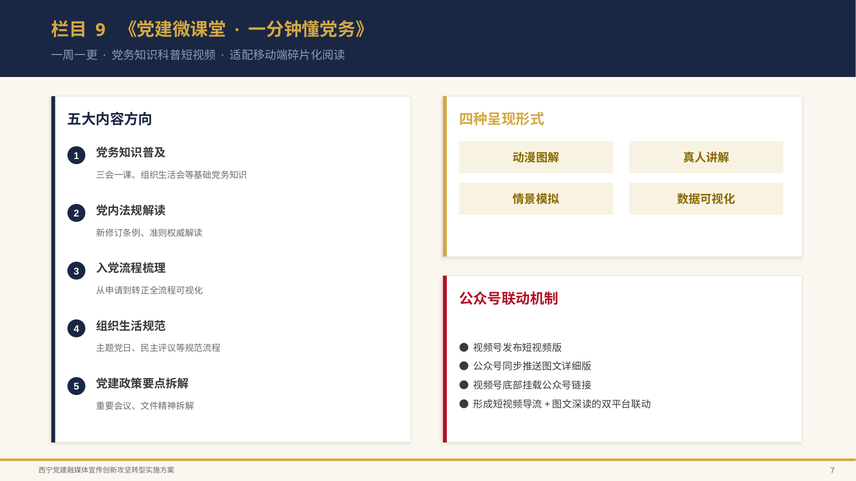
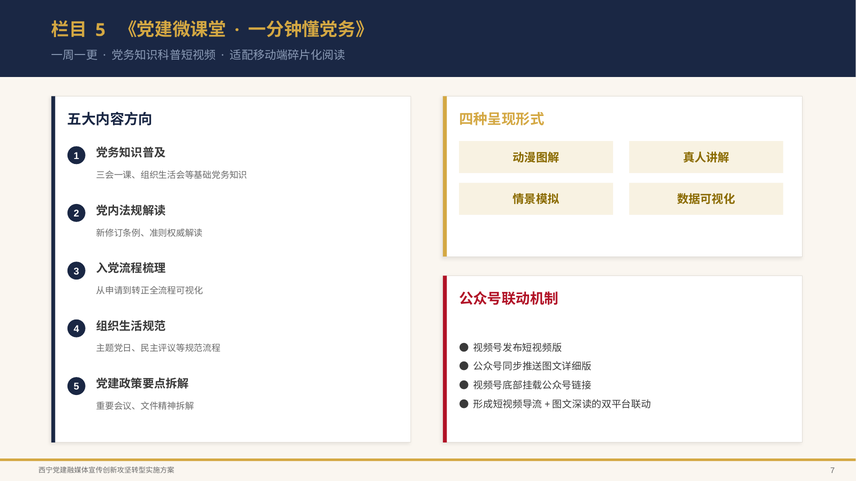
9 at (100, 30): 9 -> 5
